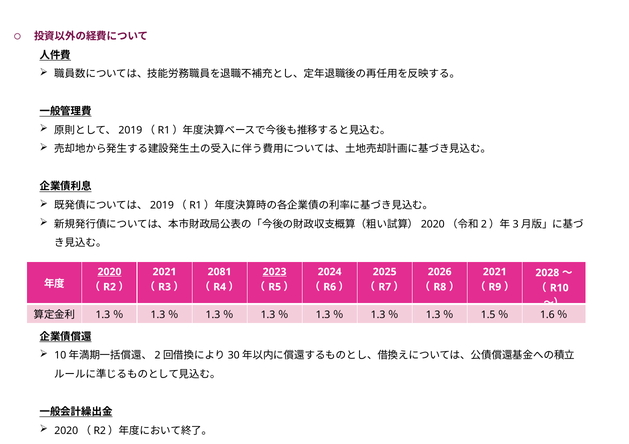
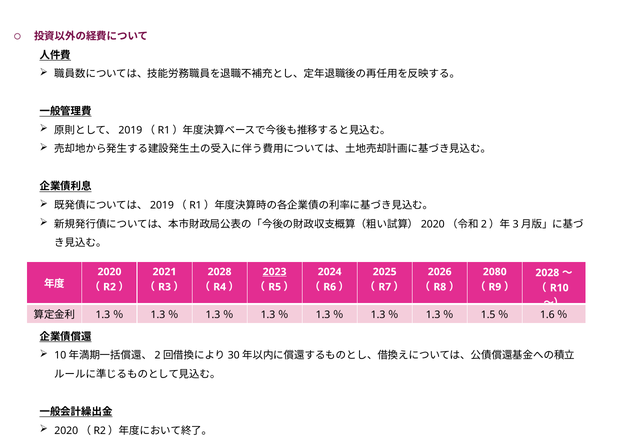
2020 underline: present -> none
2081 at (220, 272): 2081 -> 2028
2021 at (495, 272): 2021 -> 2080
